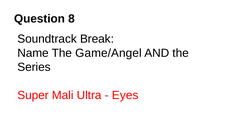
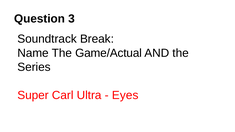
8: 8 -> 3
Game/Angel: Game/Angel -> Game/Actual
Mali: Mali -> Carl
